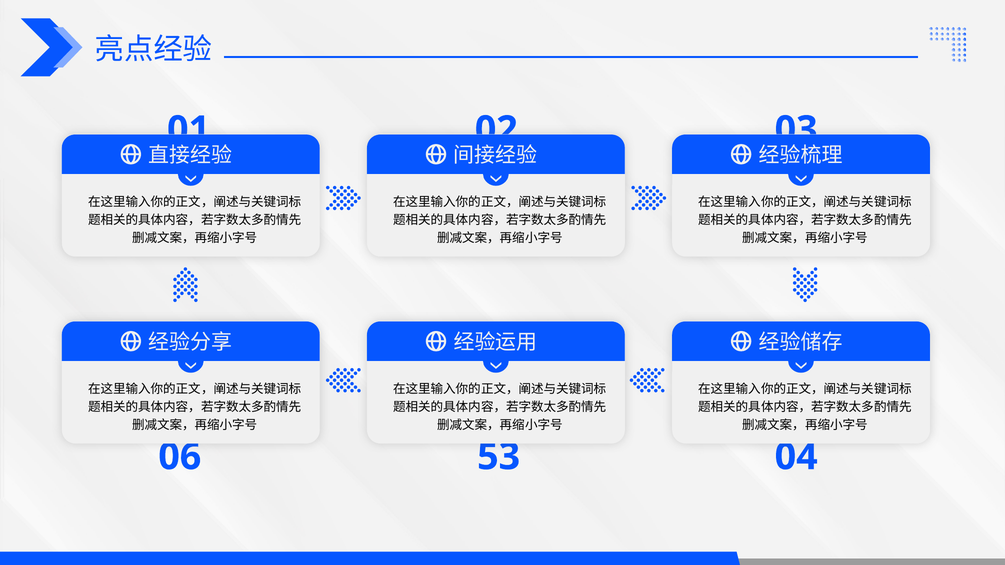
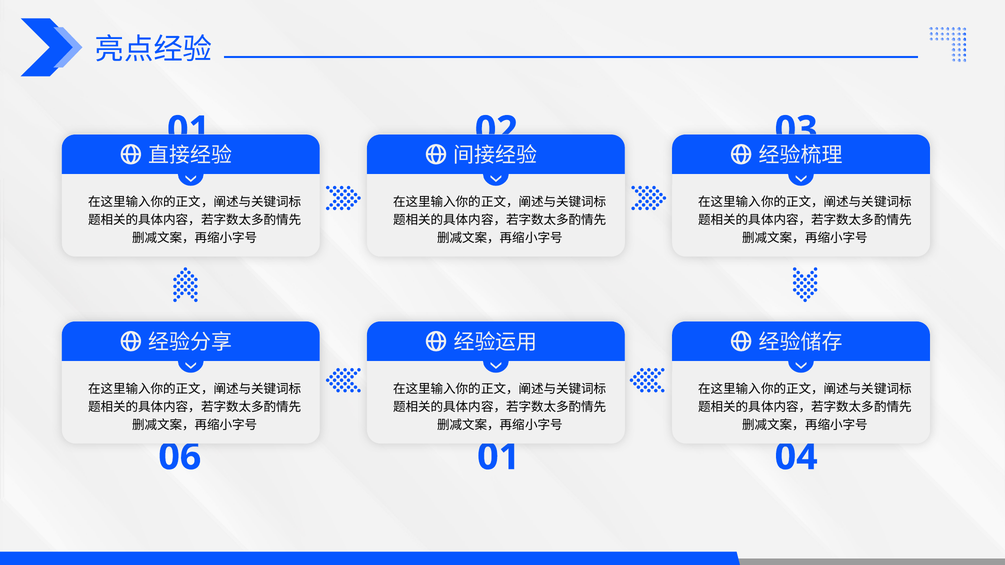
06 53: 53 -> 01
